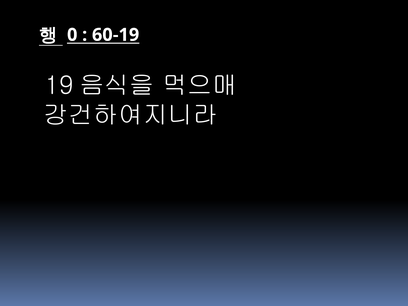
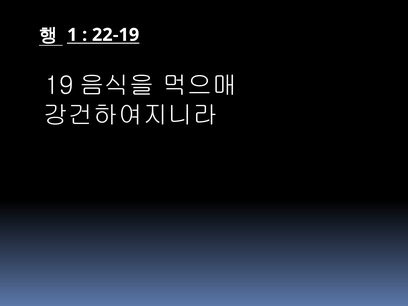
0: 0 -> 1
60-19: 60-19 -> 22-19
